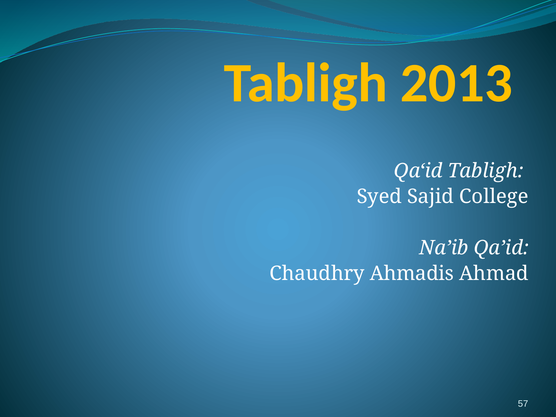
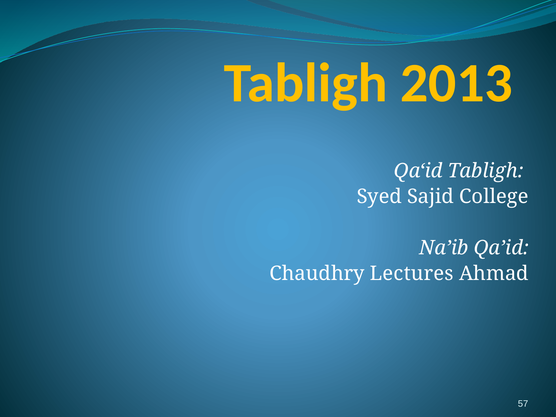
Ahmadis: Ahmadis -> Lectures
